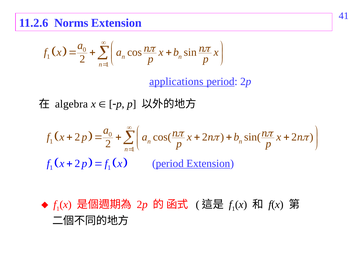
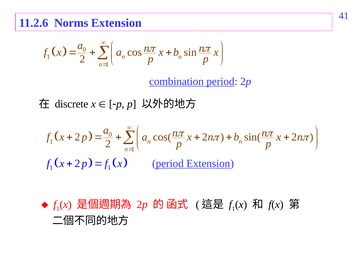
applications: applications -> combination
algebra: algebra -> discrete
